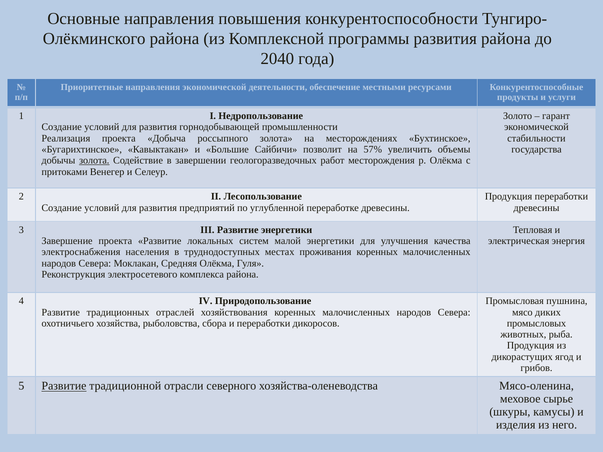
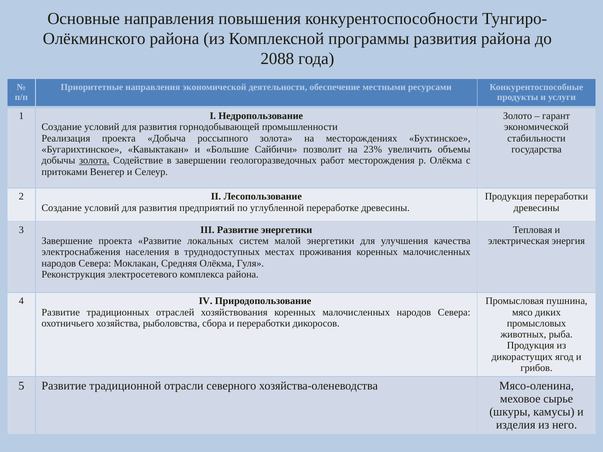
2040: 2040 -> 2088
57%: 57% -> 23%
Развитие at (64, 386) underline: present -> none
